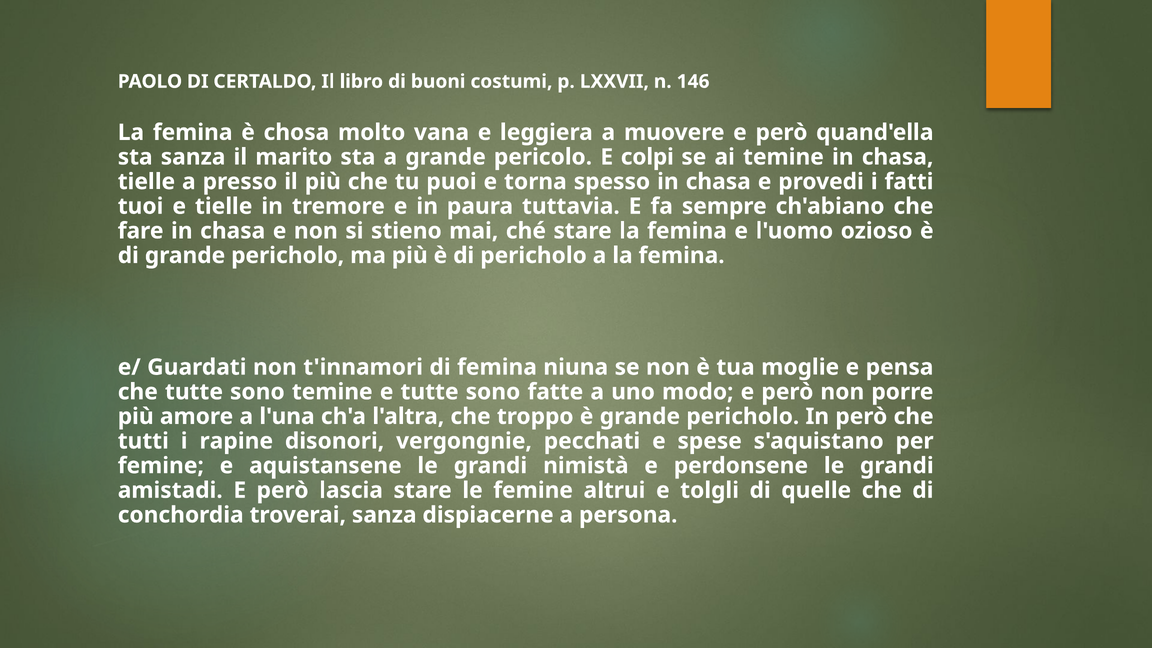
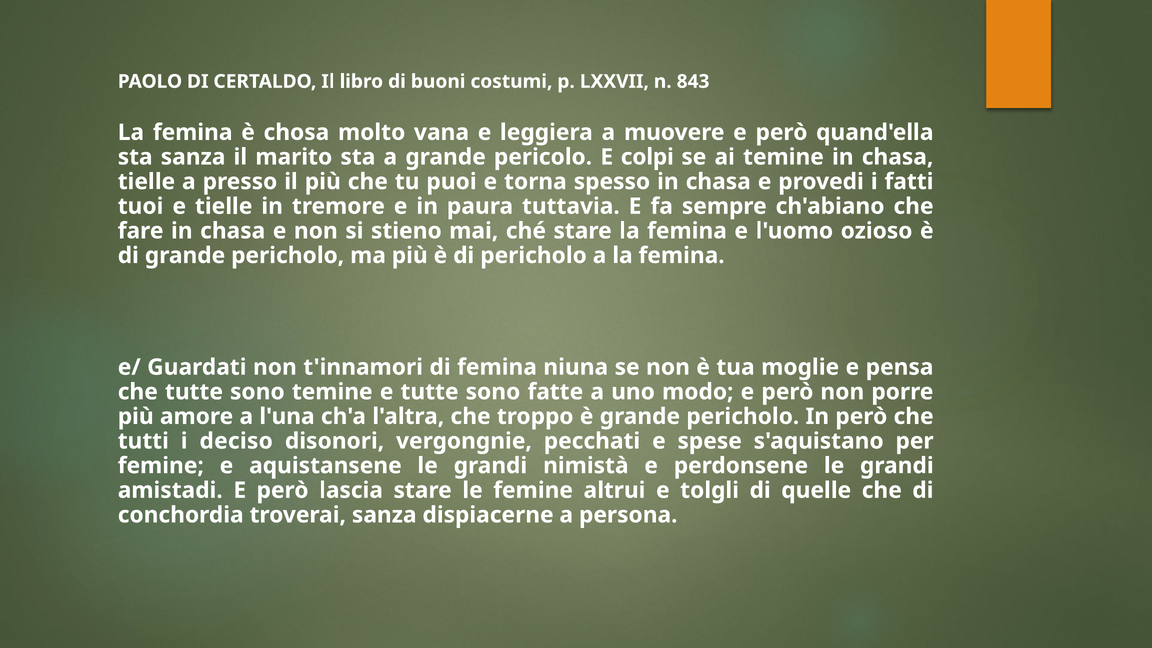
146: 146 -> 843
rapine: rapine -> deciso
